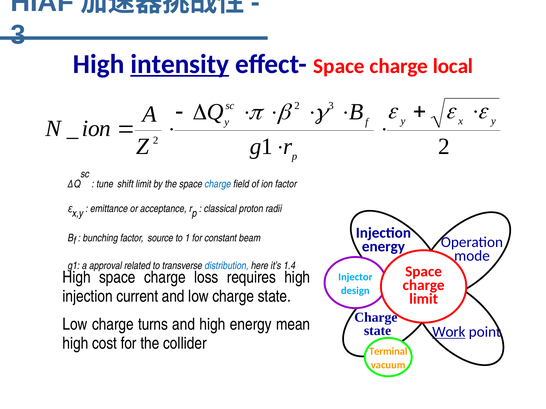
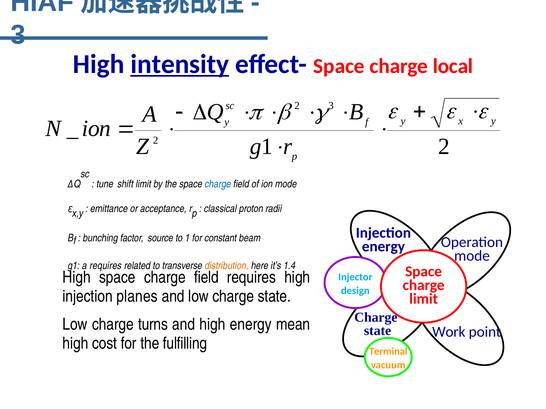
ion factor: factor -> mode
a approval: approval -> requires
distribution colour: blue -> orange
High space charge loss: loss -> field
current: current -> planes
Work underline: present -> none
collider: collider -> fulfilling
